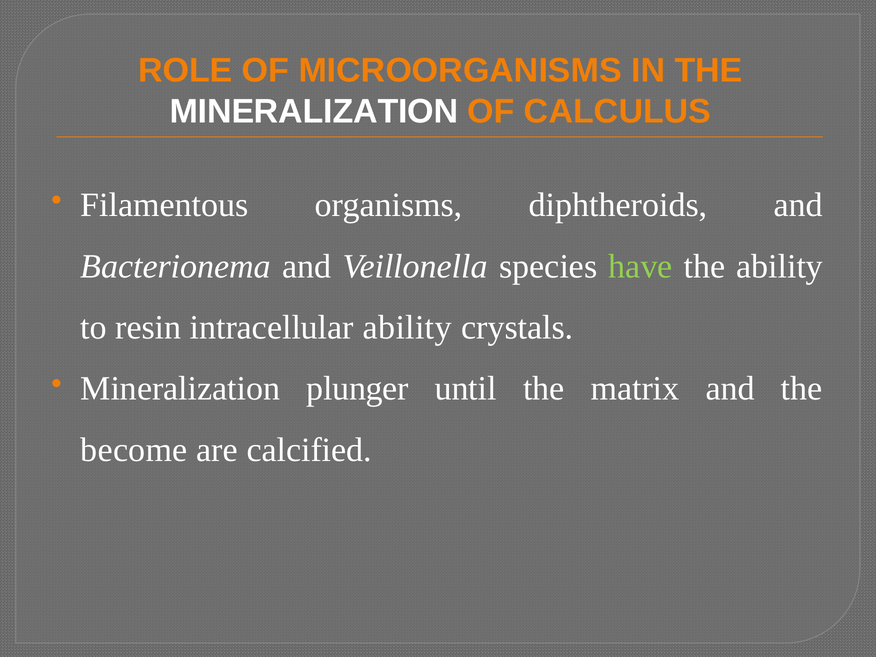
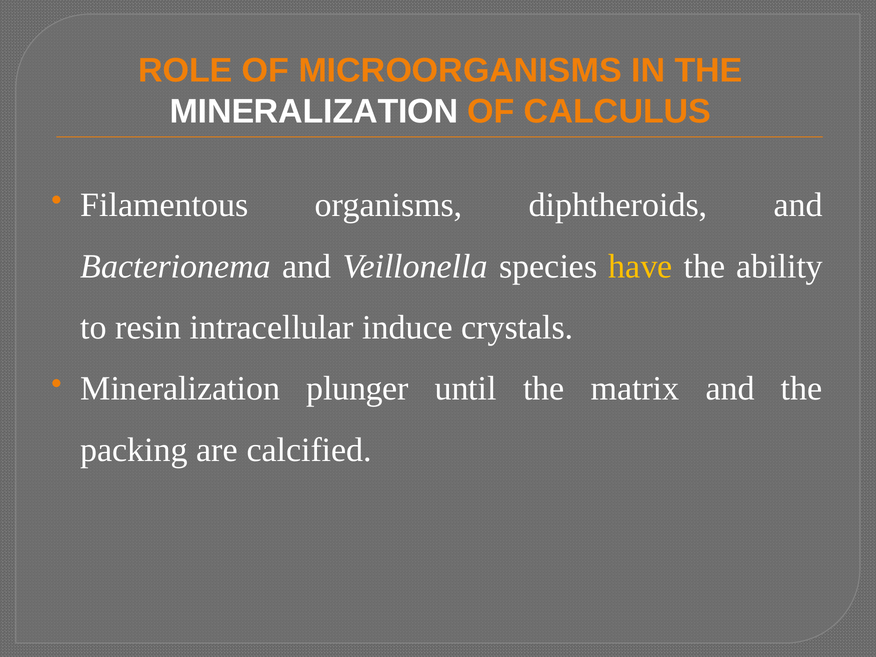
have colour: light green -> yellow
intracellular ability: ability -> induce
become: become -> packing
